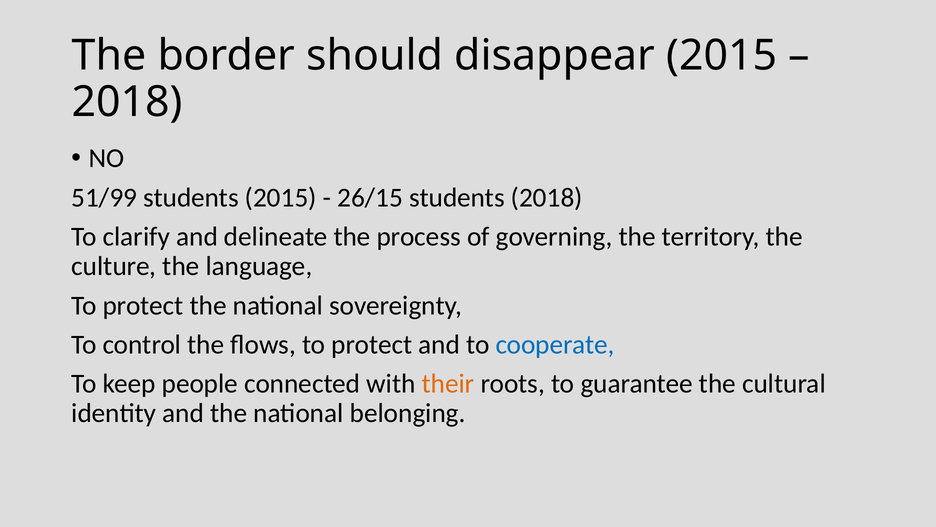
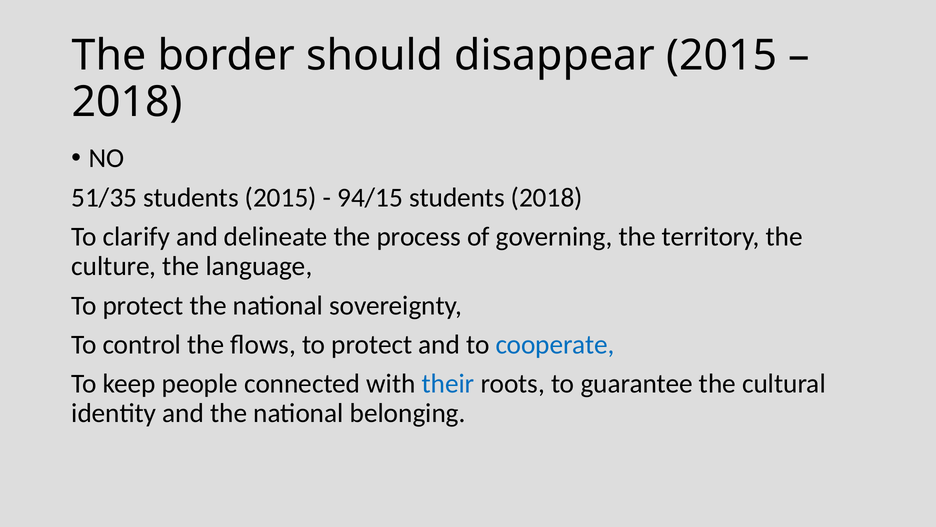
51/99: 51/99 -> 51/35
26/15: 26/15 -> 94/15
their colour: orange -> blue
